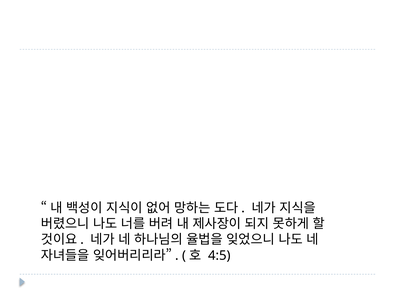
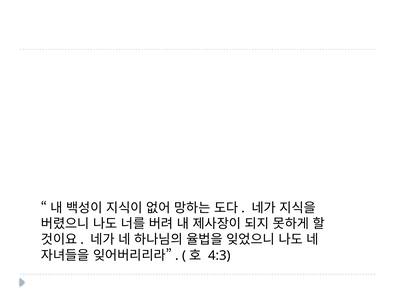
4:5: 4:5 -> 4:3
